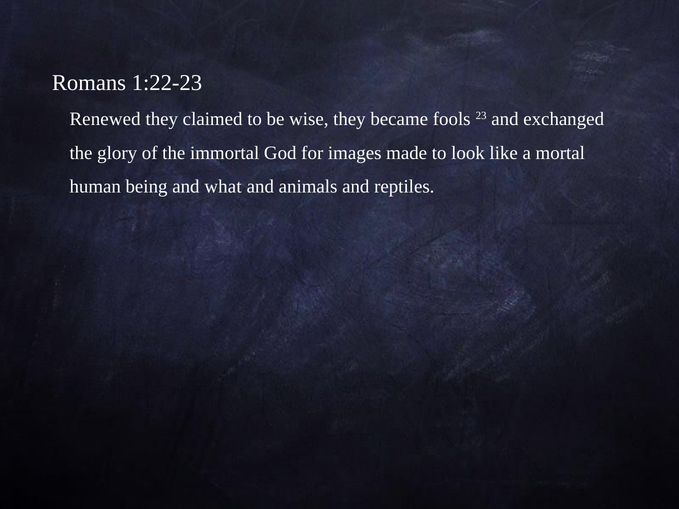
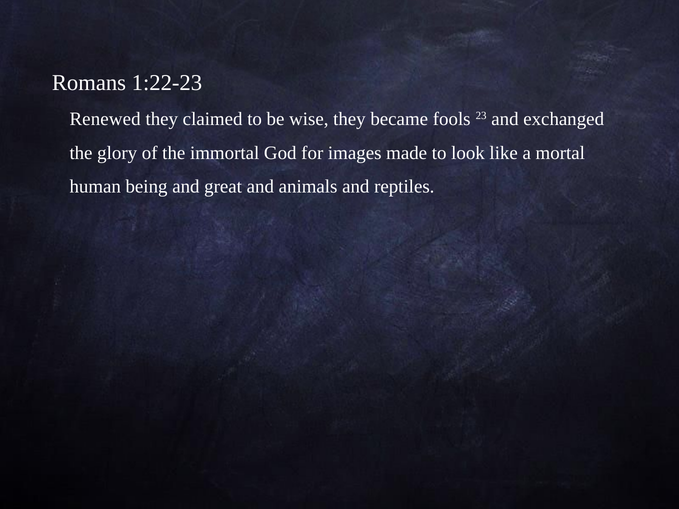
what: what -> great
